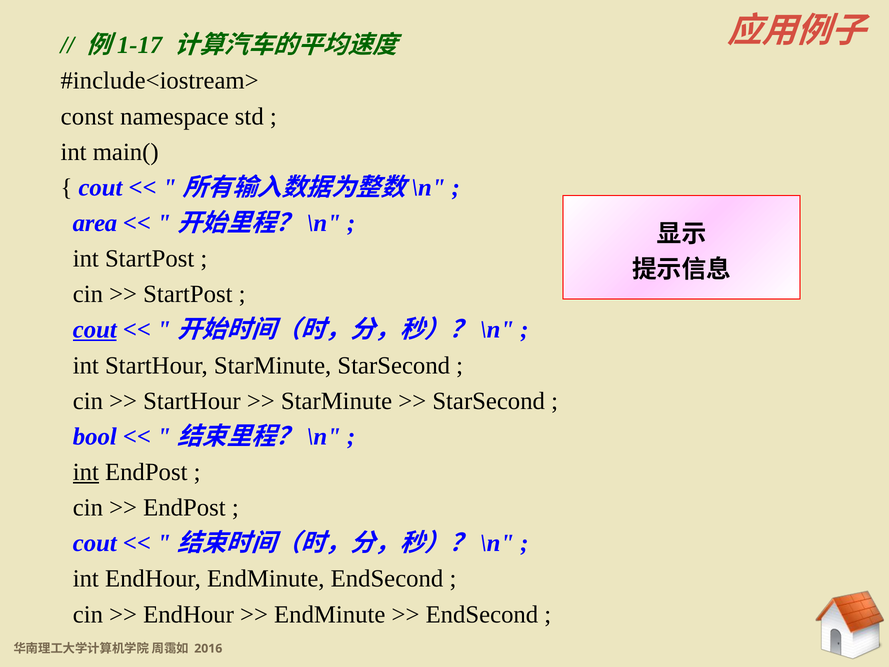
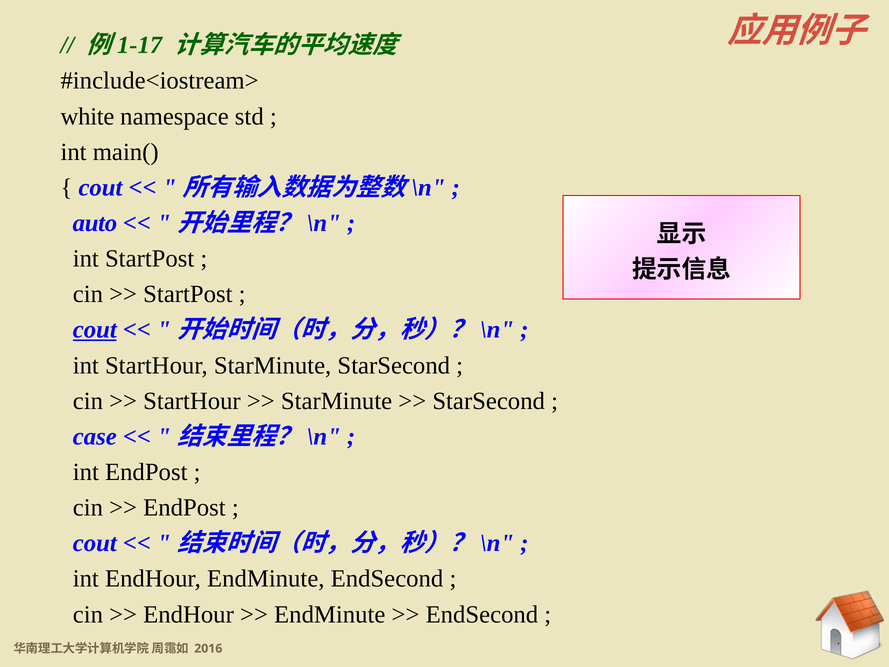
const: const -> white
area: area -> auto
bool: bool -> case
int at (86, 472) underline: present -> none
